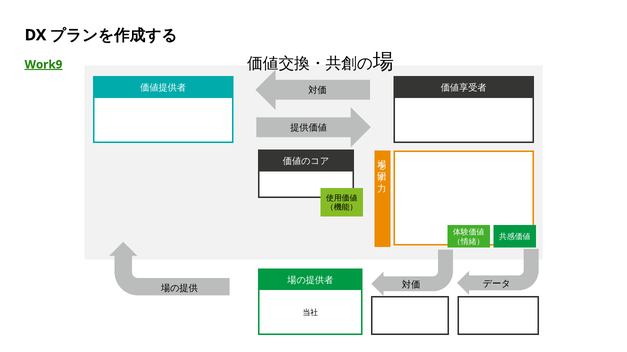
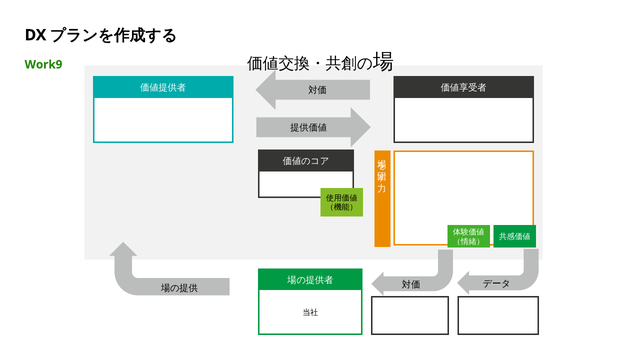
Work9 underline: present -> none
